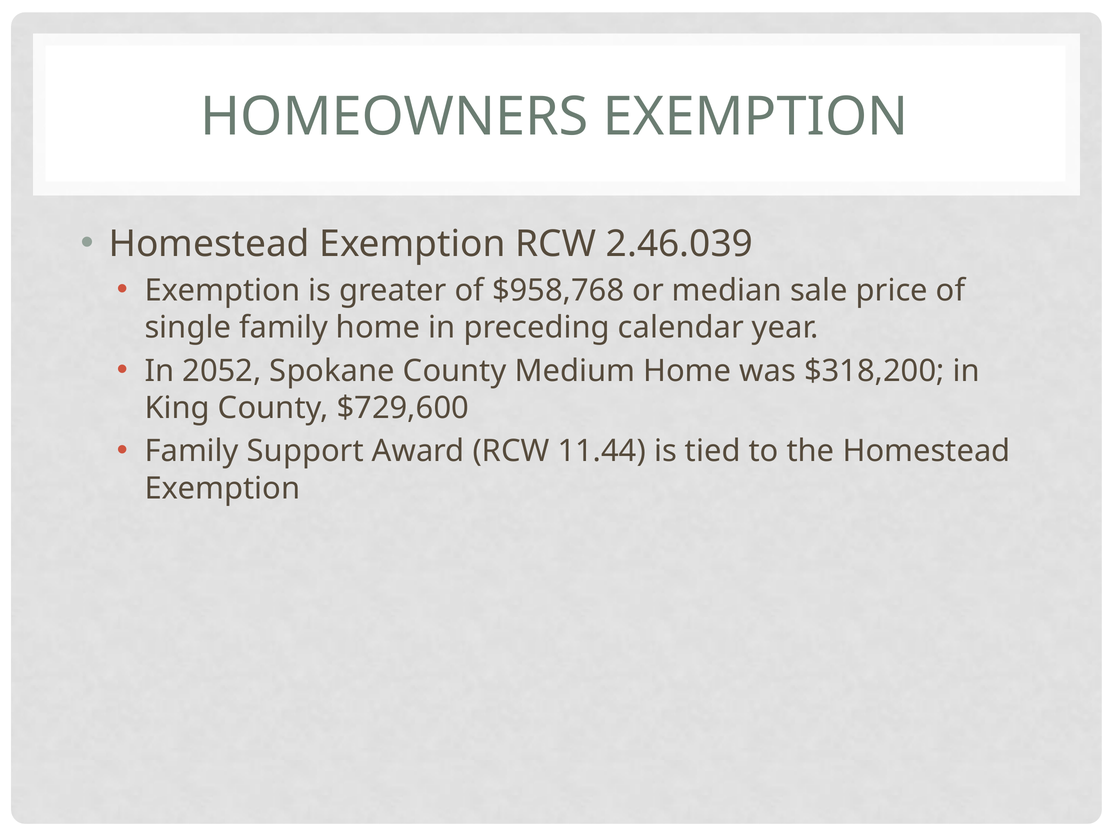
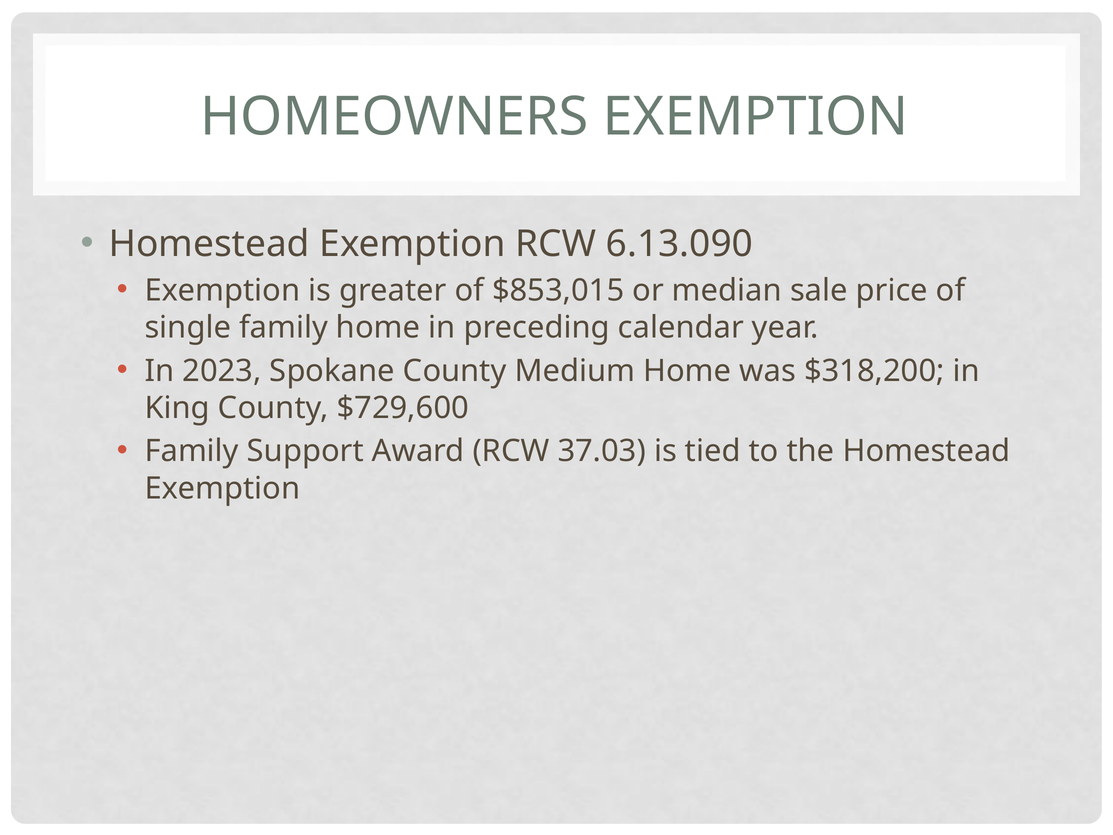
2.46.039: 2.46.039 -> 6.13.090
$958,768: $958,768 -> $853,015
2052: 2052 -> 2023
11.44: 11.44 -> 37.03
